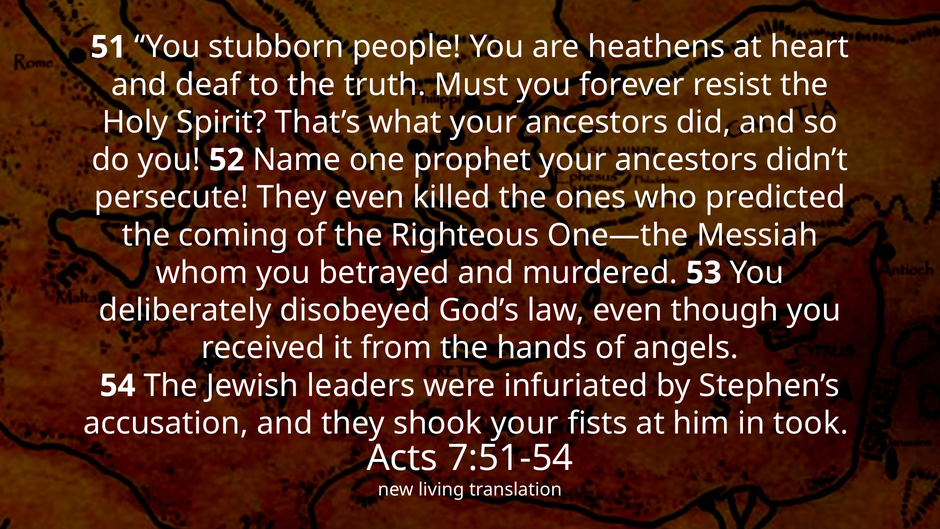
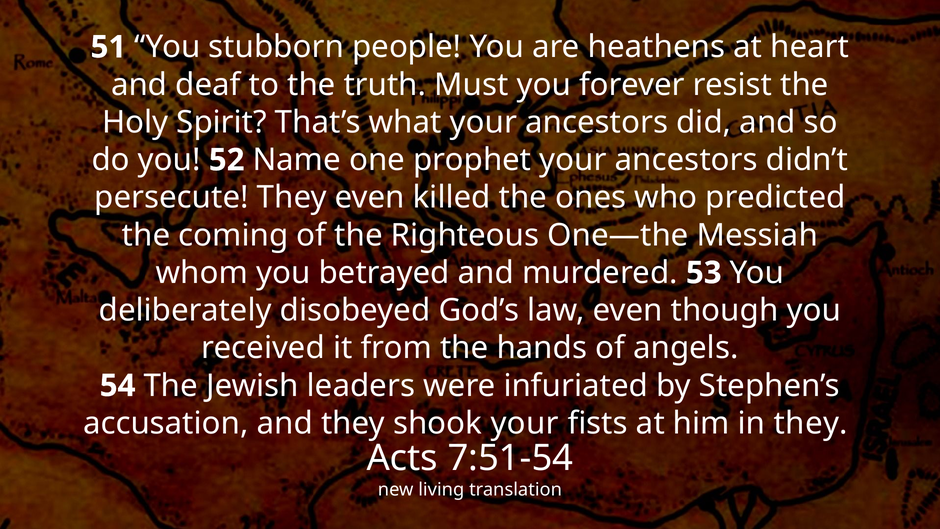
in took: took -> they
